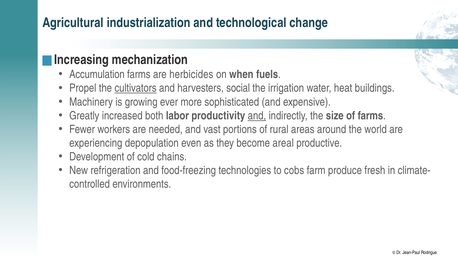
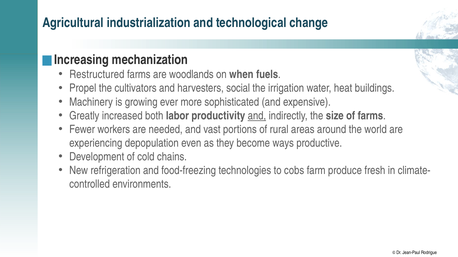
Accumulation: Accumulation -> Restructured
herbicides: herbicides -> woodlands
cultivators underline: present -> none
areal: areal -> ways
